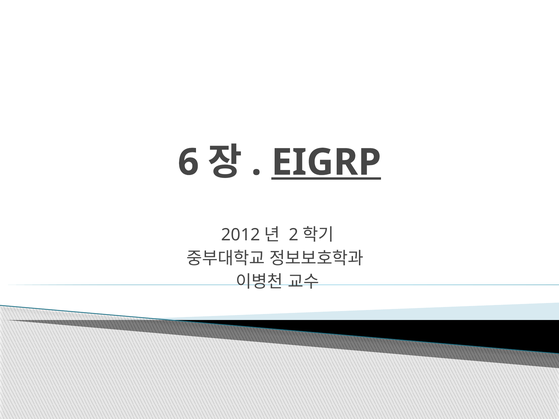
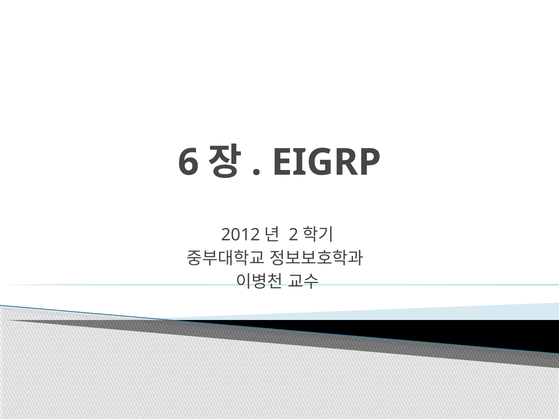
EIGRP underline: present -> none
